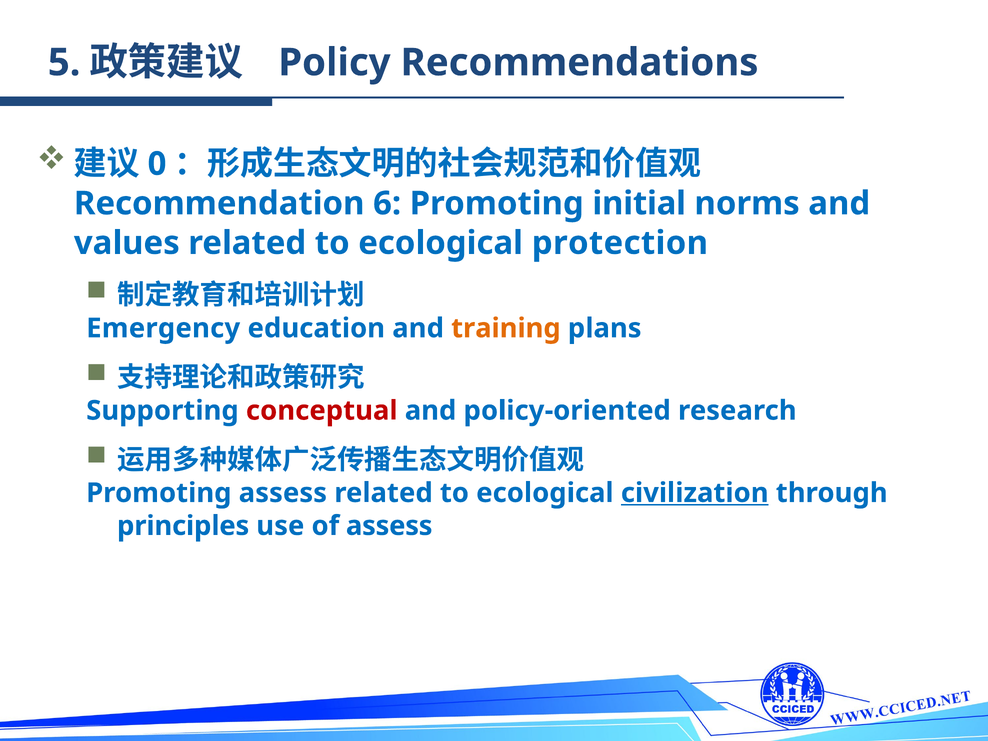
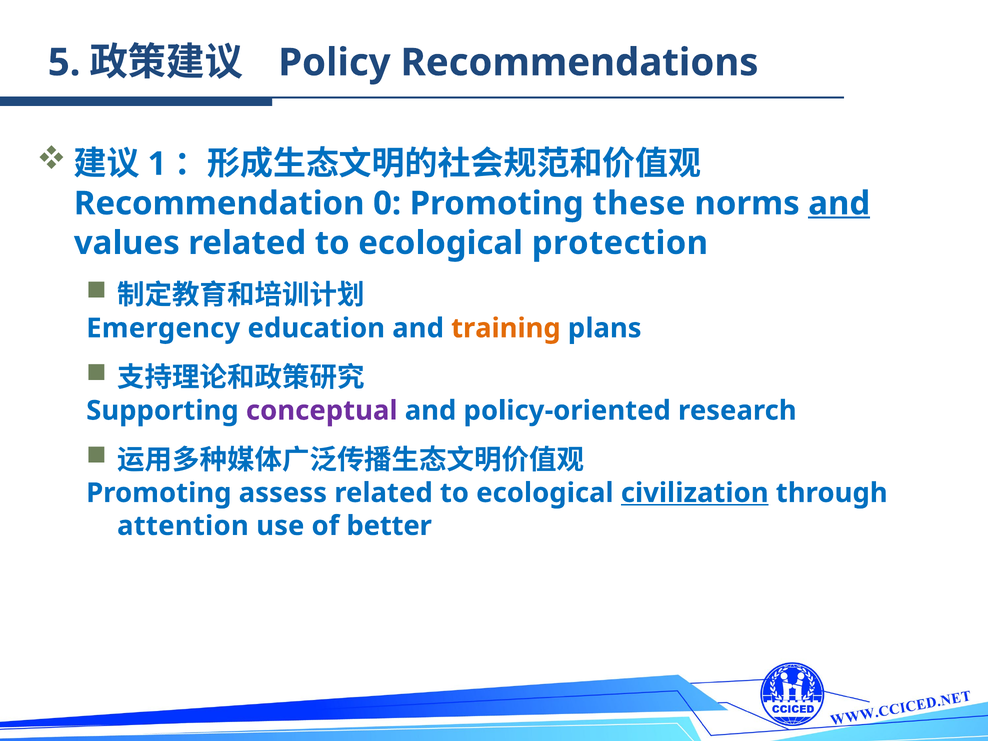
0: 0 -> 1
6: 6 -> 0
initial: initial -> these
and at (839, 203) underline: none -> present
conceptual colour: red -> purple
principles: principles -> attention
of assess: assess -> better
